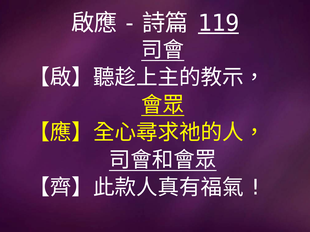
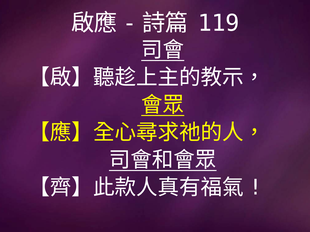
119 underline: present -> none
